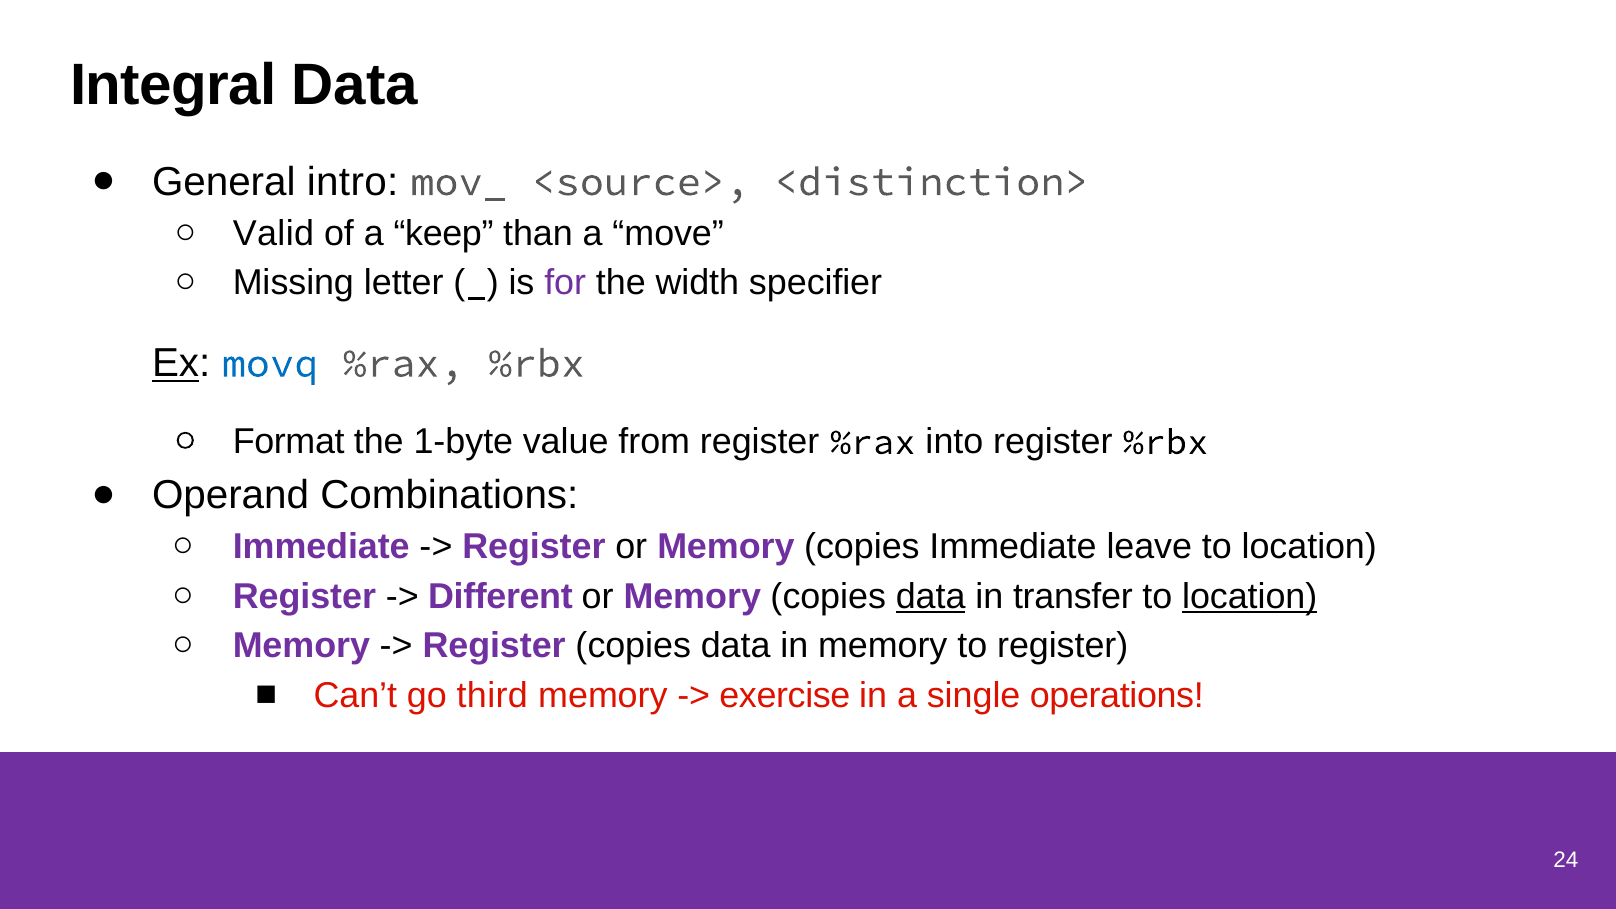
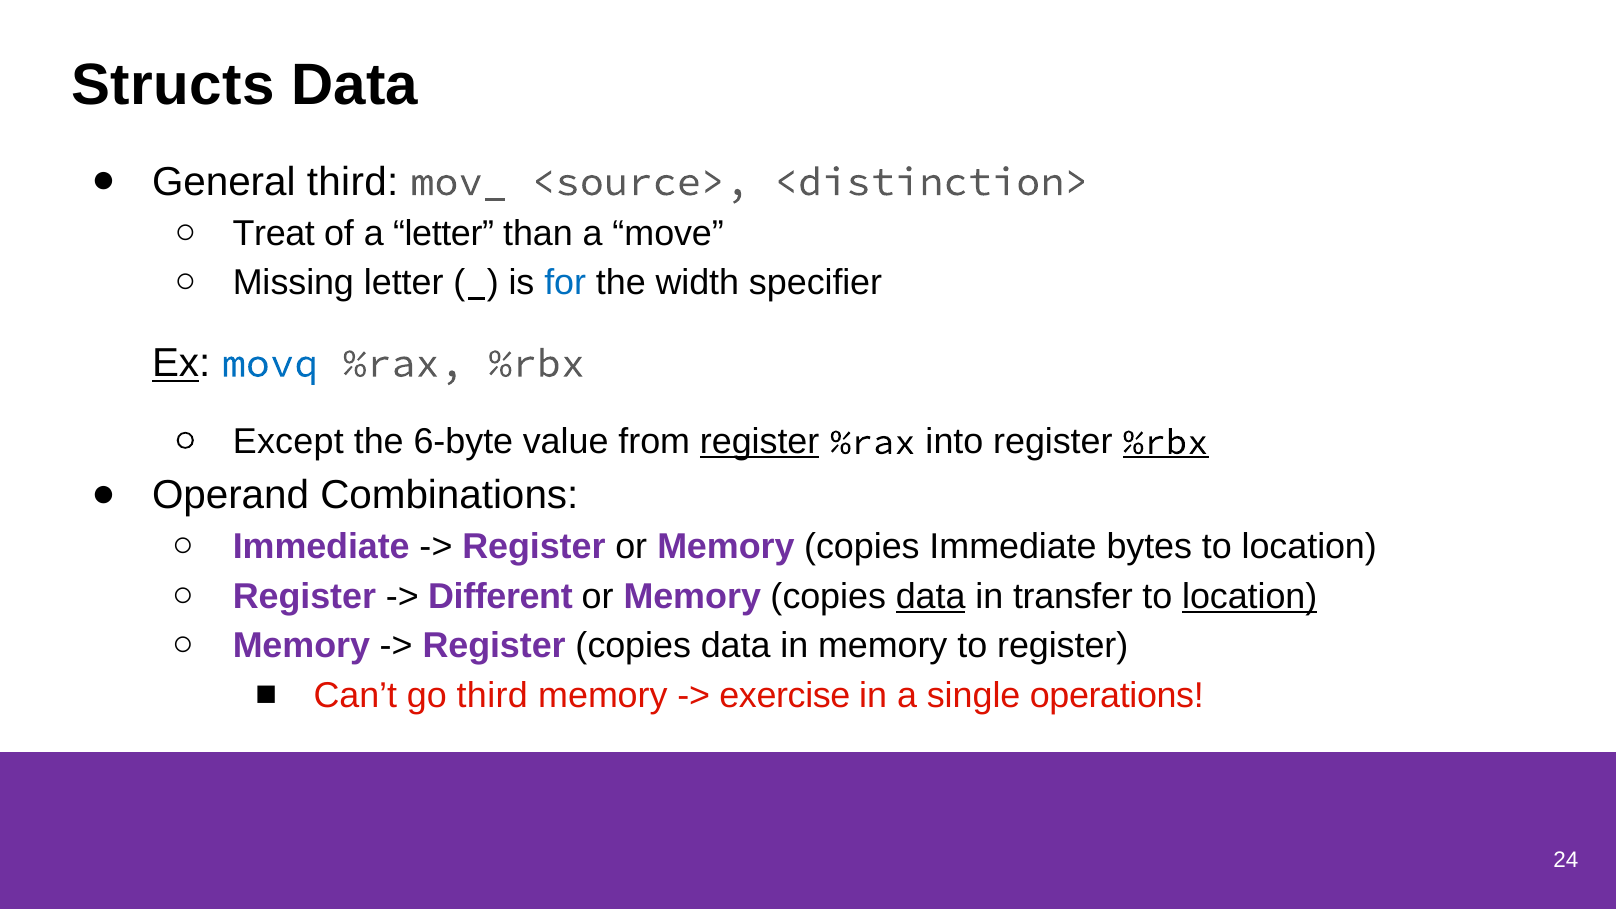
Integral: Integral -> Structs
General intro: intro -> third
Valid: Valid -> Treat
a keep: keep -> letter
for colour: purple -> blue
Format: Format -> Except
1-byte: 1-byte -> 6-byte
register at (760, 442) underline: none -> present
%rbx at (1166, 442) underline: none -> present
leave: leave -> bytes
